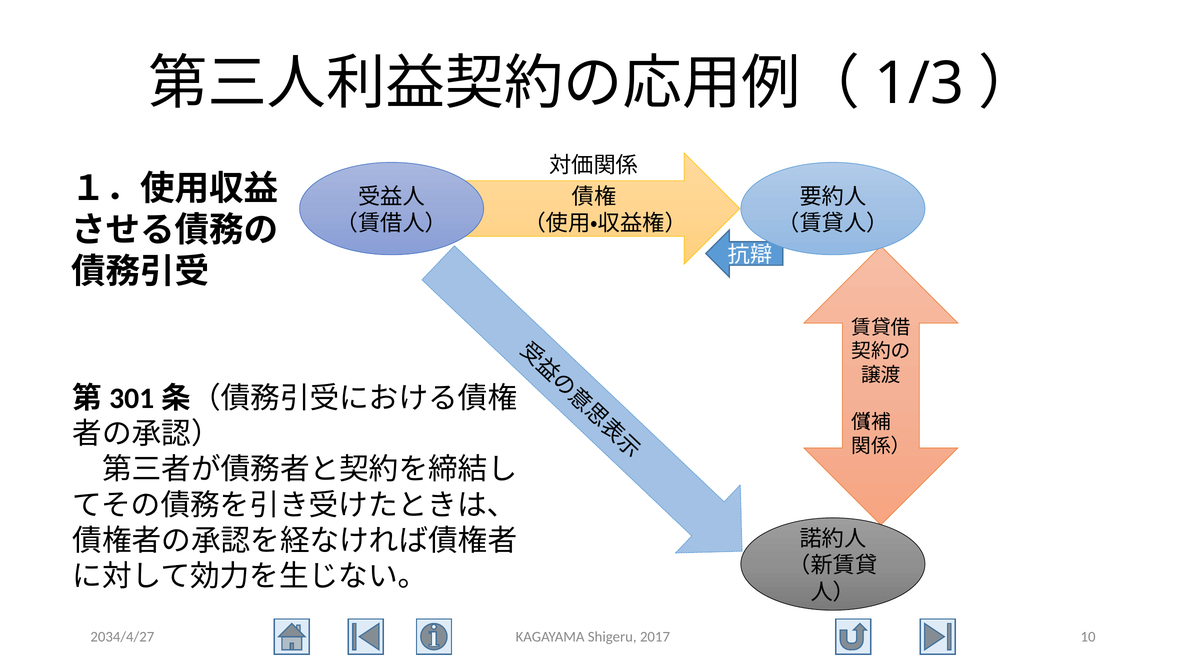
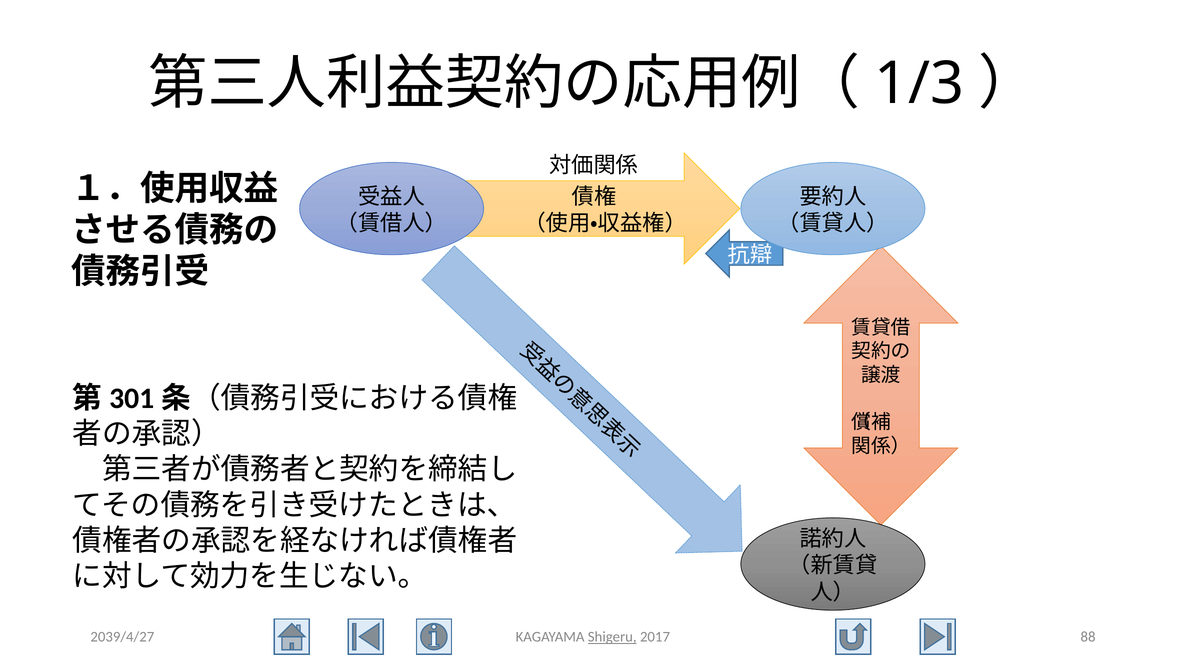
2034/4/27: 2034/4/27 -> 2039/4/27
Shigeru underline: none -> present
10: 10 -> 88
